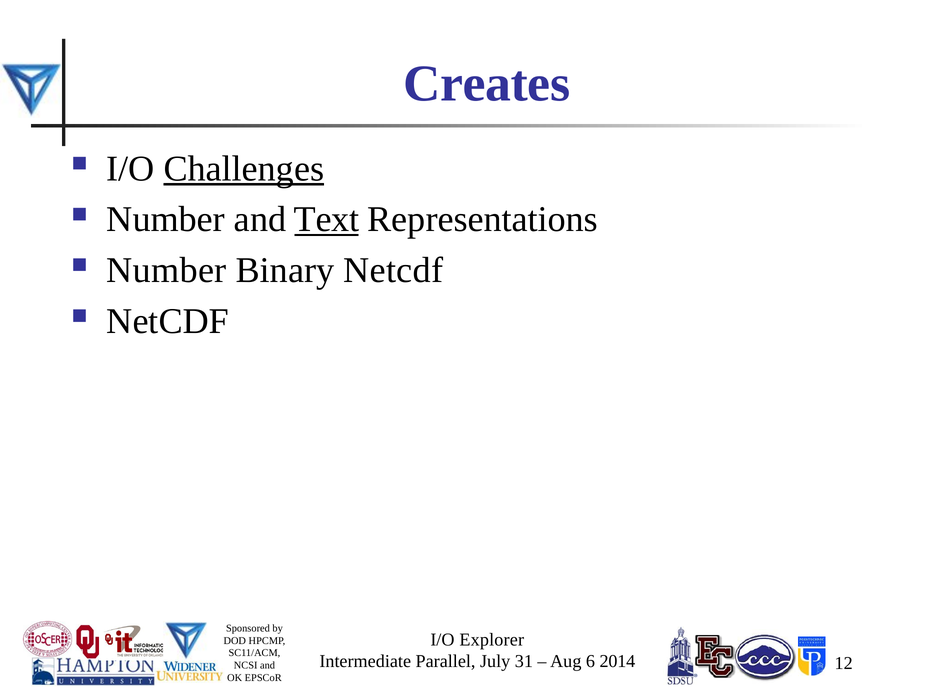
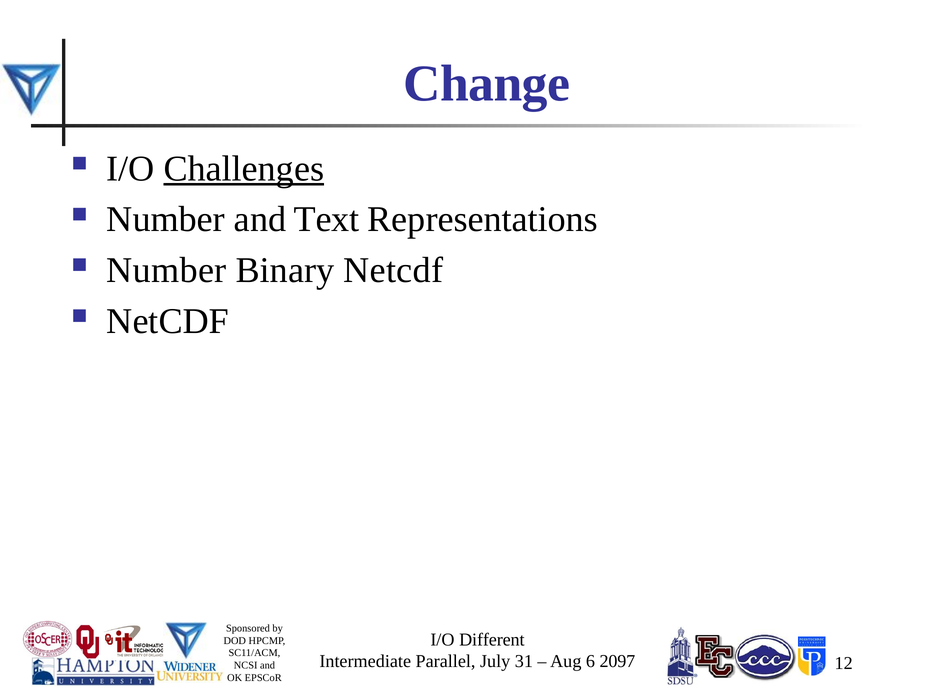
Creates: Creates -> Change
Text underline: present -> none
Explorer: Explorer -> Different
2014: 2014 -> 2097
